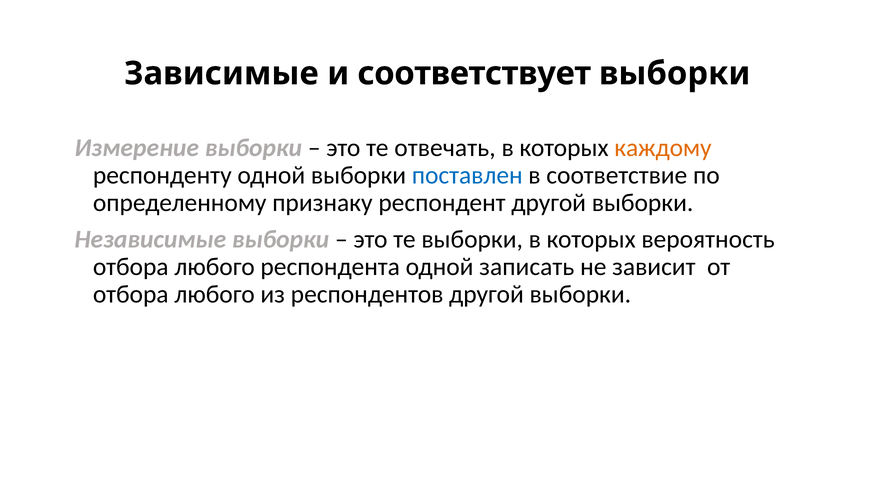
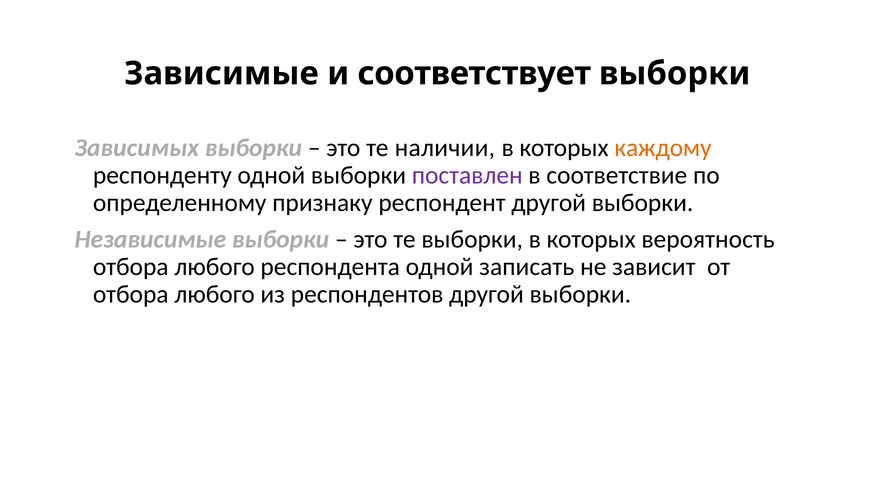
Измерение: Измерение -> Зависимых
отвечать: отвечать -> наличии
поставлен colour: blue -> purple
